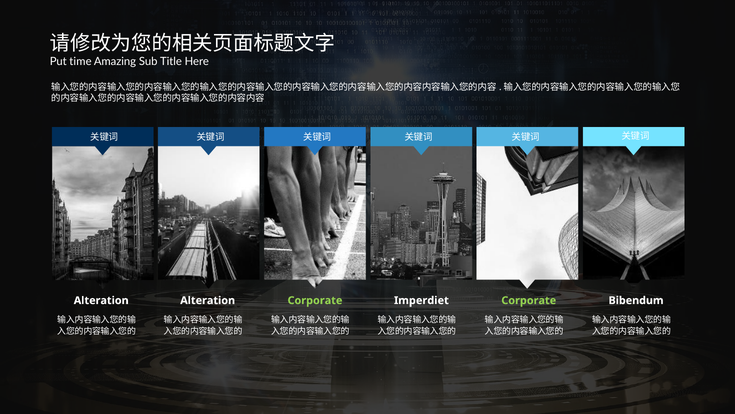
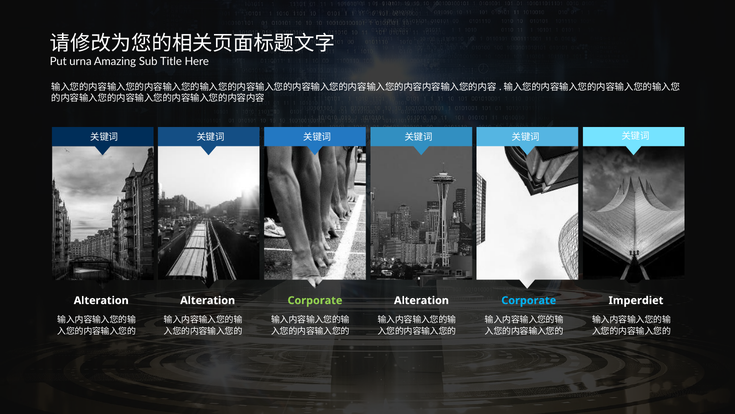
time: time -> urna
Imperdiet at (421, 300): Imperdiet -> Alteration
Corporate at (529, 300) colour: light green -> light blue
Bibendum: Bibendum -> Imperdiet
